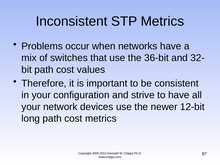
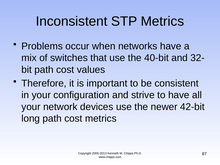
36-bit: 36-bit -> 40-bit
12-bit: 12-bit -> 42-bit
